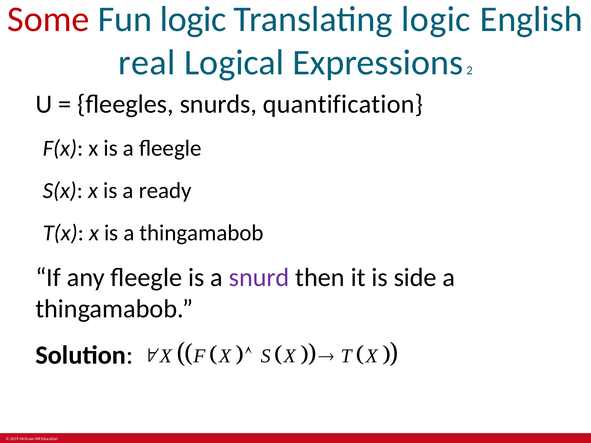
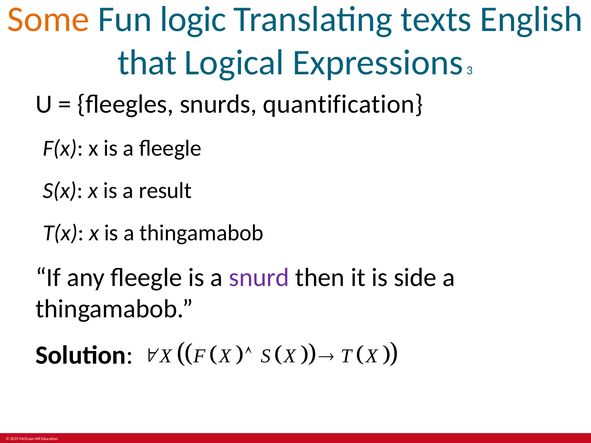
Some colour: red -> orange
Translating logic: logic -> texts
real: real -> that
2: 2 -> 3
ready: ready -> result
